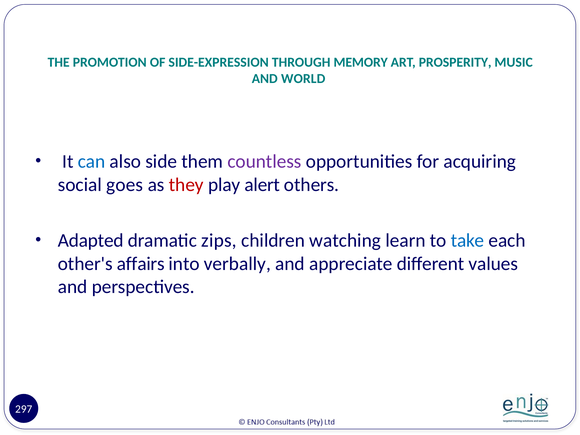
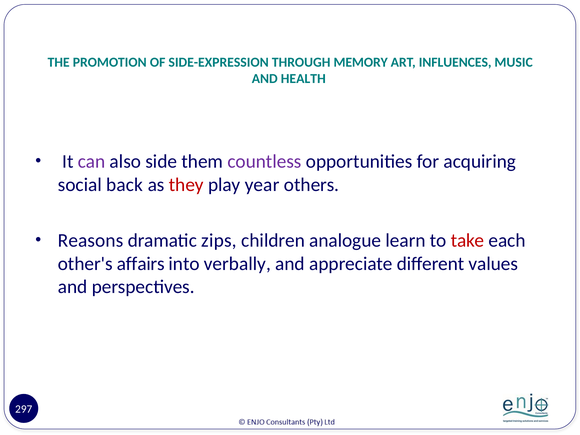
PROSPERITY: PROSPERITY -> INFLUENCES
WORLD: WORLD -> HEALTH
can colour: blue -> purple
goes: goes -> back
alert: alert -> year
Adapted: Adapted -> Reasons
watching: watching -> analogue
take colour: blue -> red
